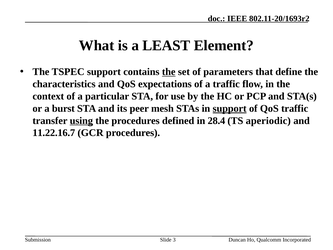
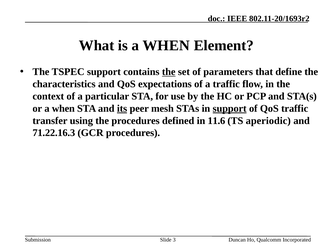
is a LEAST: LEAST -> WHEN
or a burst: burst -> when
its underline: none -> present
using underline: present -> none
28.4: 28.4 -> 11.6
11.22.16.7: 11.22.16.7 -> 71.22.16.3
